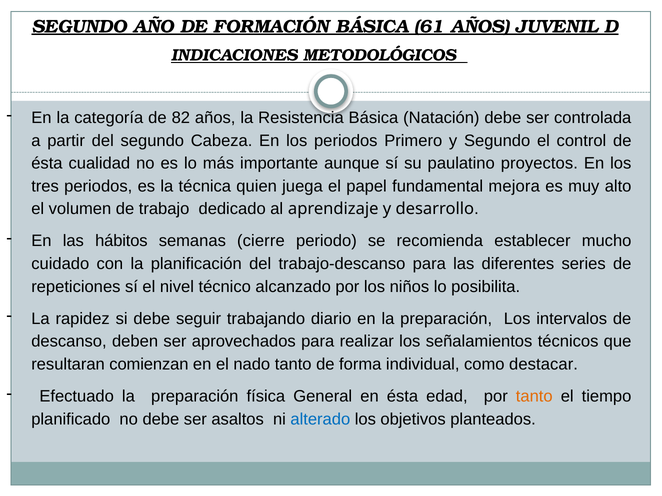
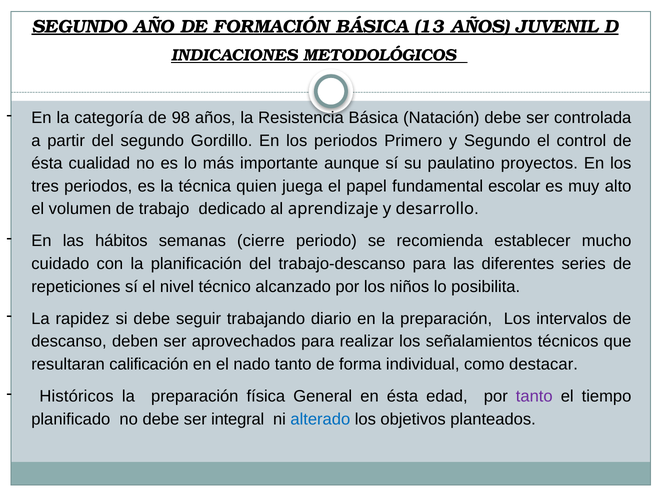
61: 61 -> 13
82: 82 -> 98
Cabeza: Cabeza -> Gordillo
mejora: mejora -> escolar
comienzan: comienzan -> calificación
Efectuado: Efectuado -> Históricos
tanto at (534, 397) colour: orange -> purple
asaltos: asaltos -> integral
